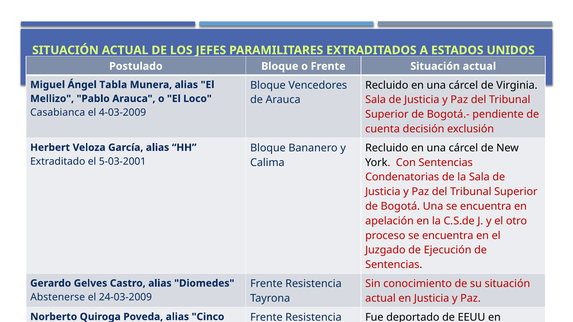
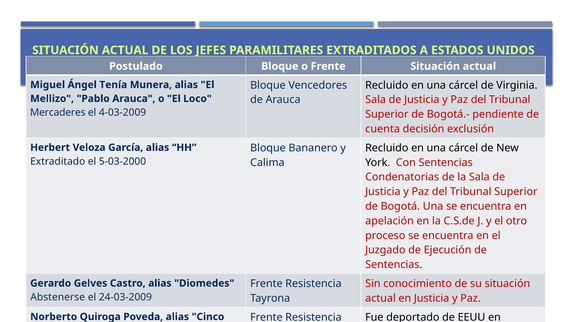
Tabla: Tabla -> Tenía
Casabianca: Casabianca -> Mercaderes
5-03-2001: 5-03-2001 -> 5-03-2000
